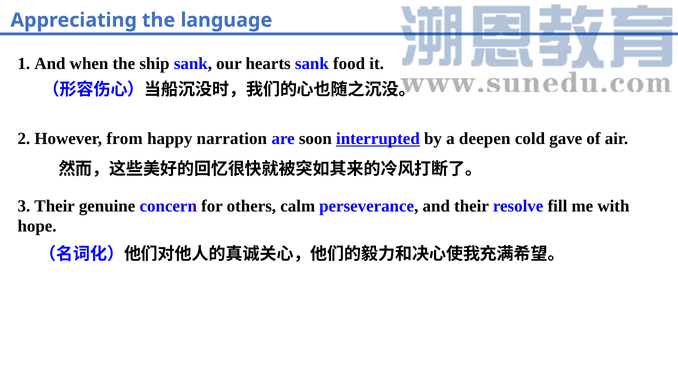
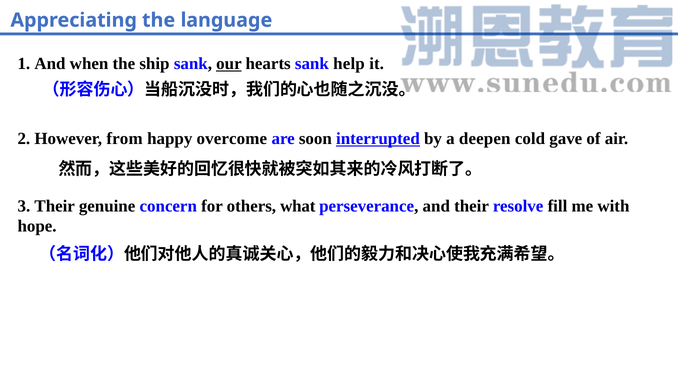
our underline: none -> present
food: food -> help
narration: narration -> overcome
calm: calm -> what
